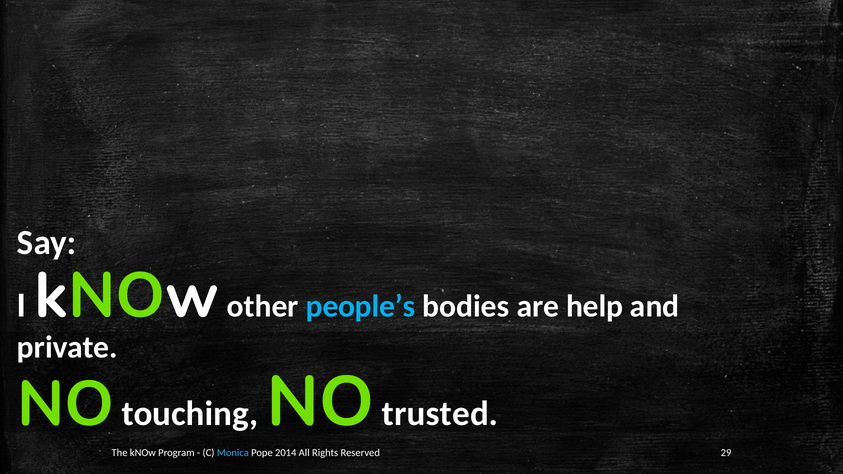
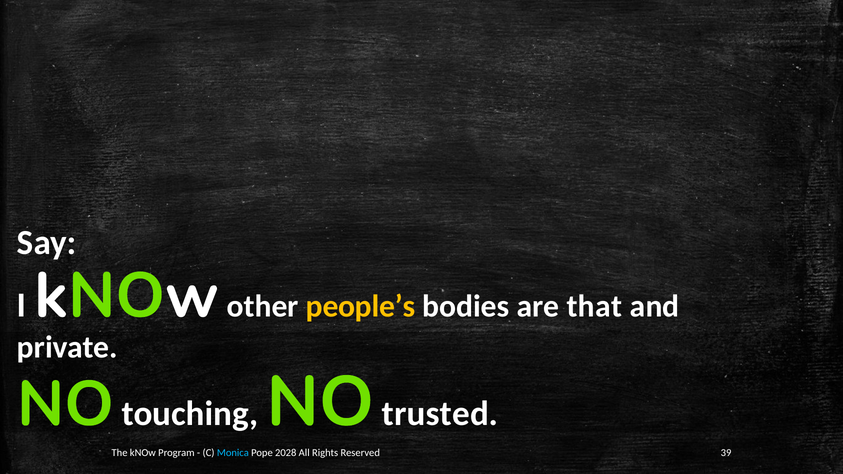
people’s colour: light blue -> yellow
help: help -> that
2014: 2014 -> 2028
29: 29 -> 39
